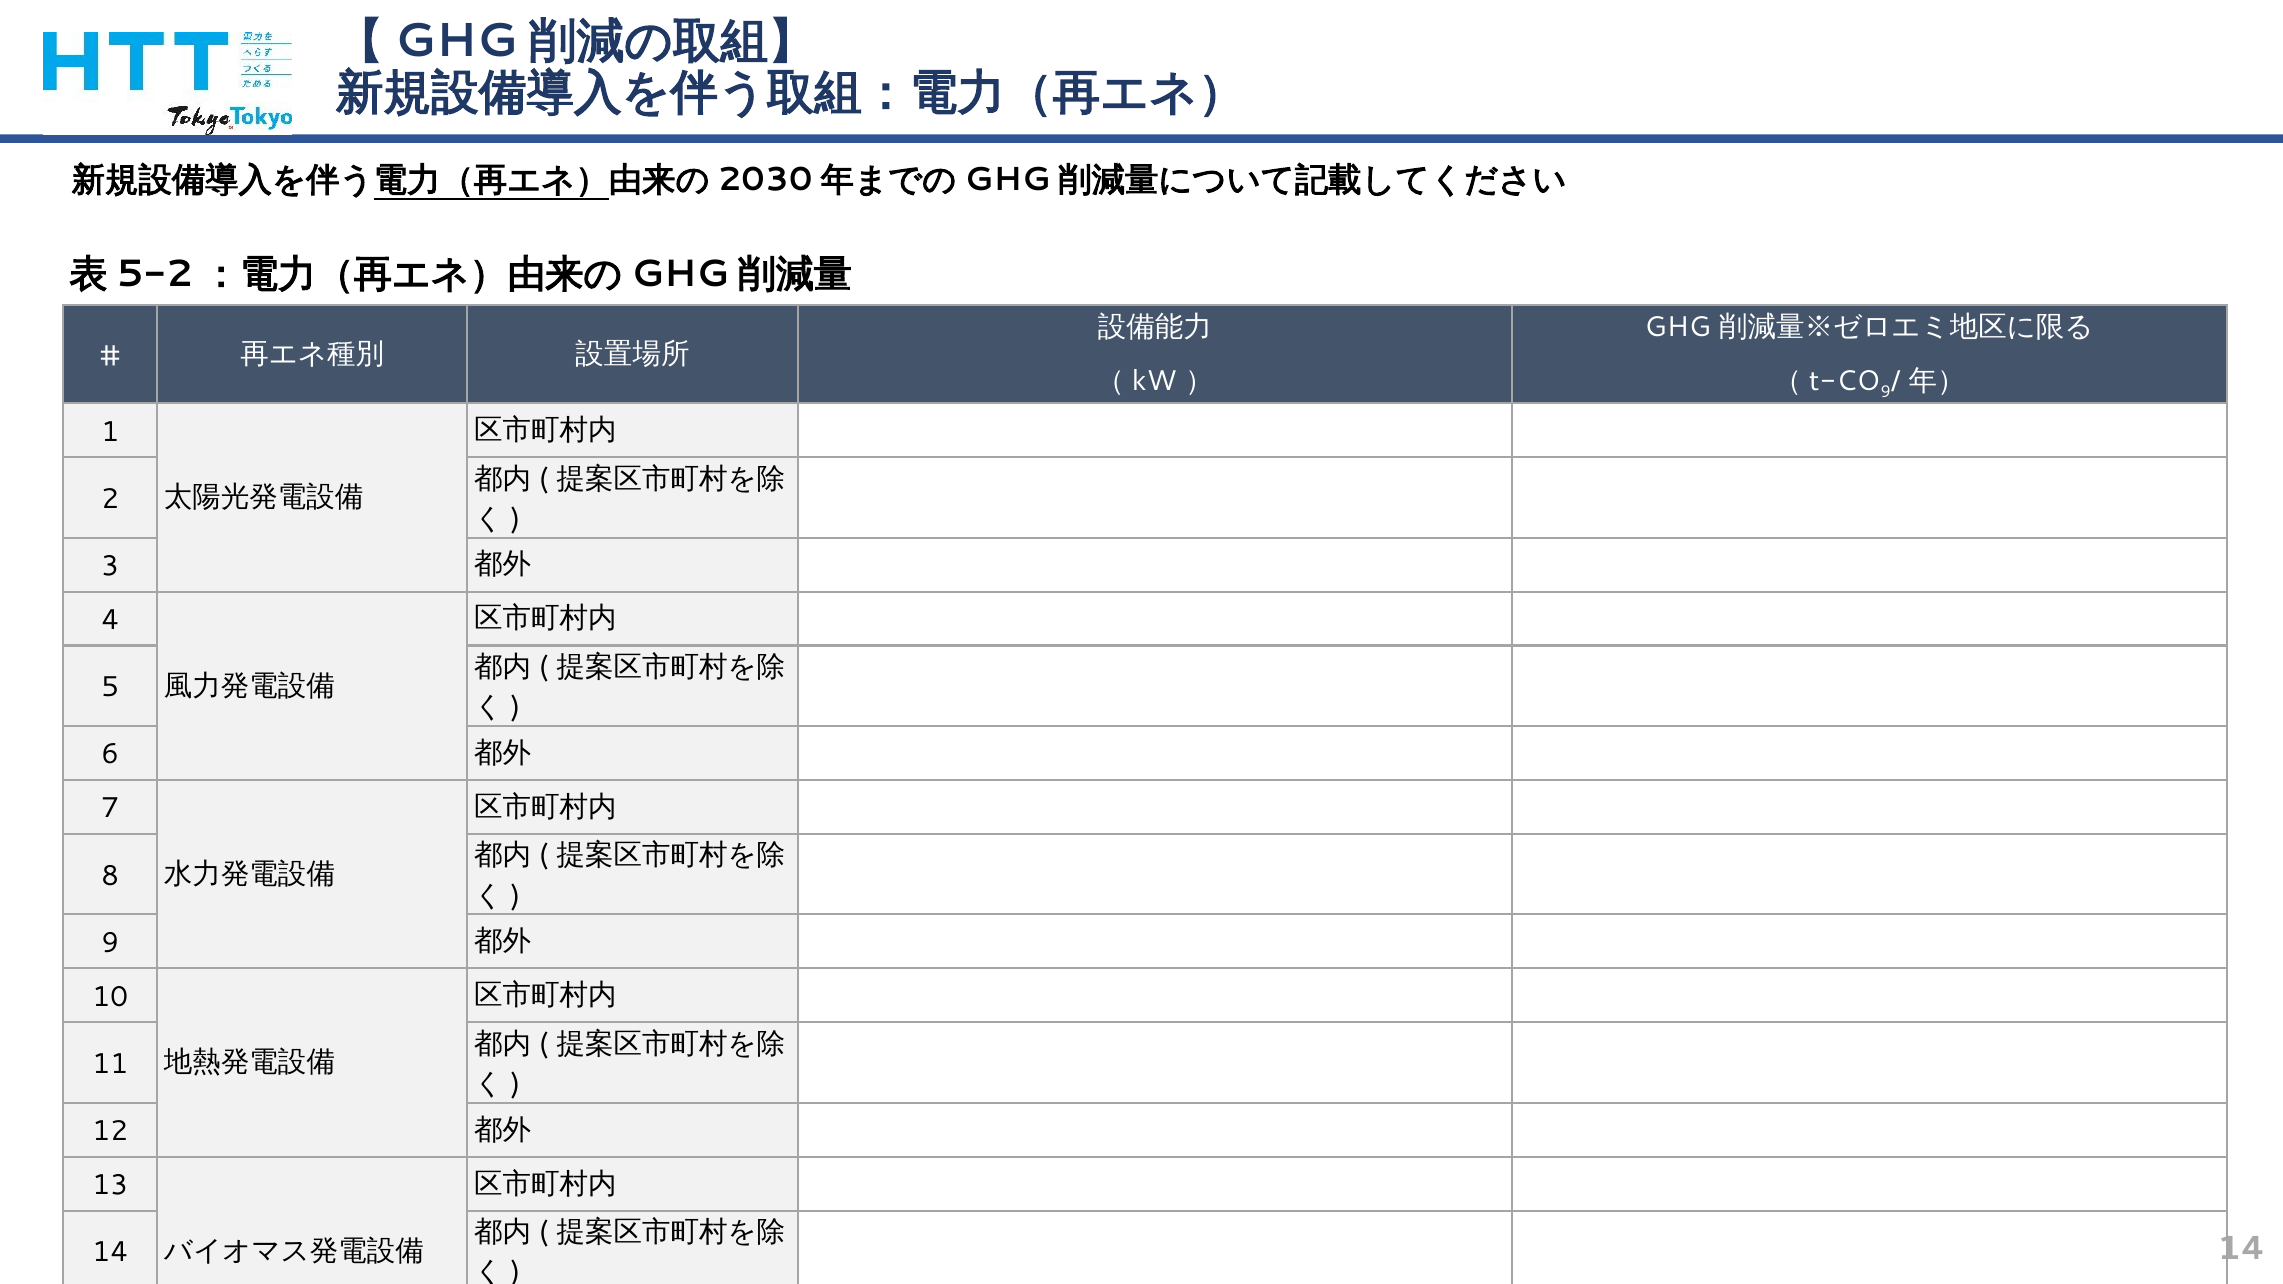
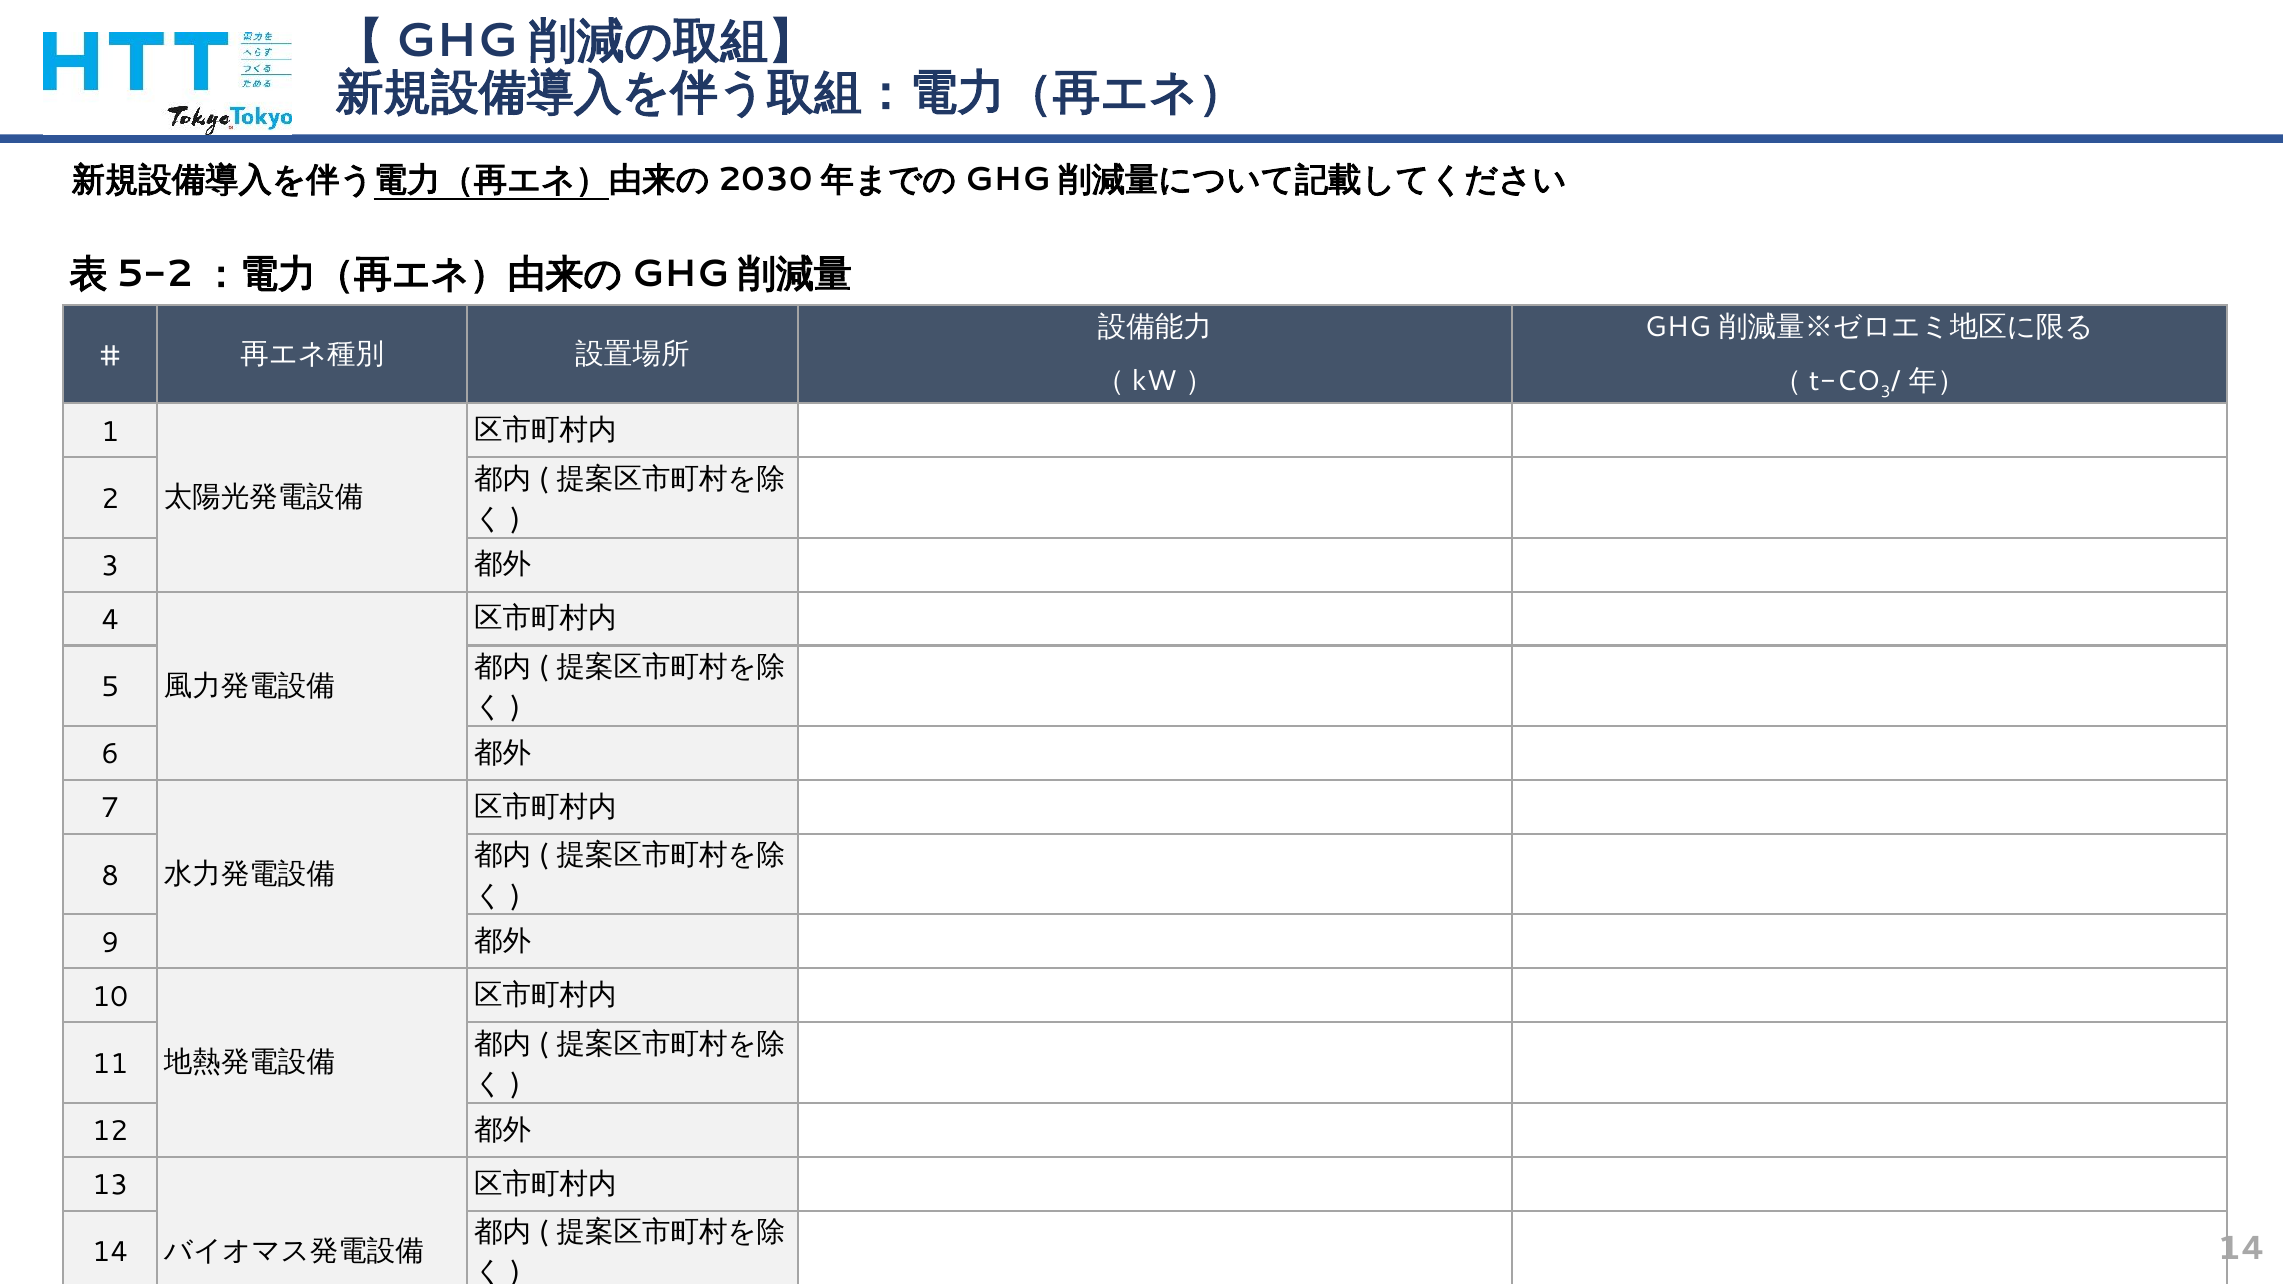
9 at (1886, 393): 9 -> 3
